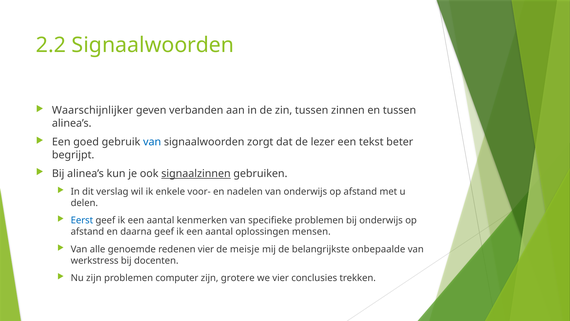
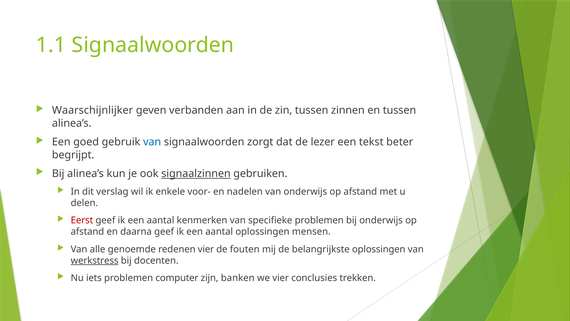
2.2: 2.2 -> 1.1
Eerst colour: blue -> red
meisje: meisje -> fouten
belangrijkste onbepaalde: onbepaalde -> oplossingen
werkstress underline: none -> present
Nu zijn: zijn -> iets
grotere: grotere -> banken
